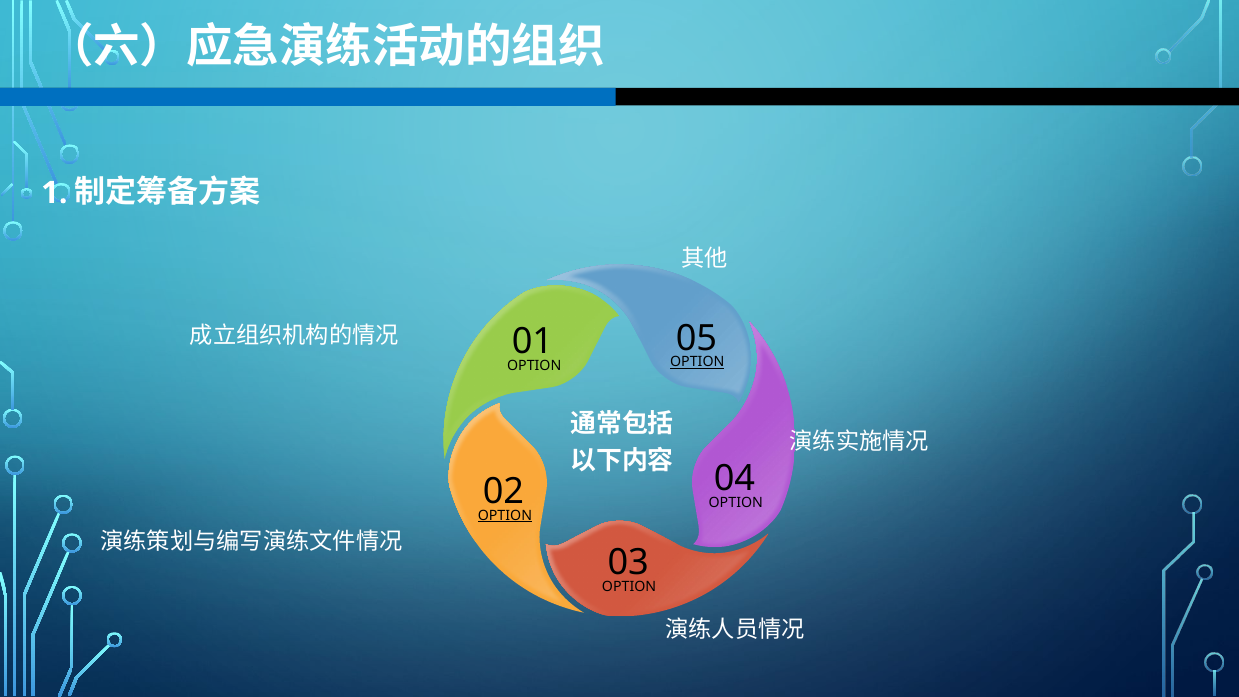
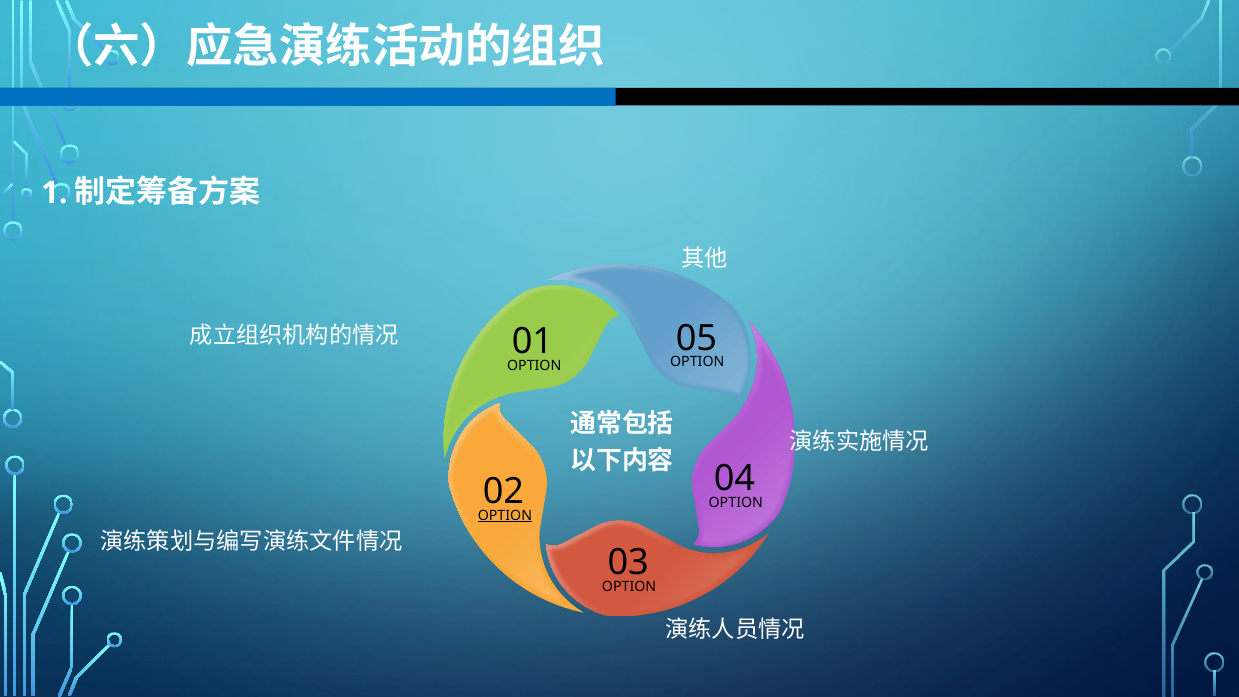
OPTION at (697, 362) underline: present -> none
